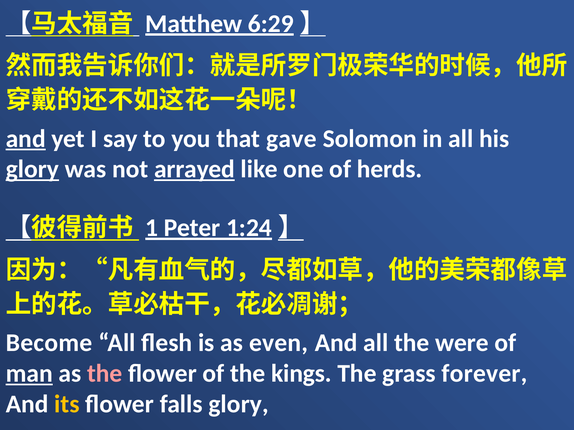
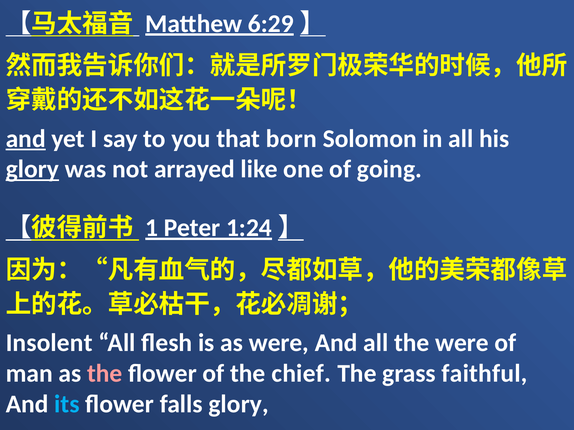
gave: gave -> born
arrayed underline: present -> none
herds: herds -> going
Become: Become -> Insolent
as even: even -> were
man underline: present -> none
kings: kings -> chief
forever: forever -> faithful
its colour: yellow -> light blue
